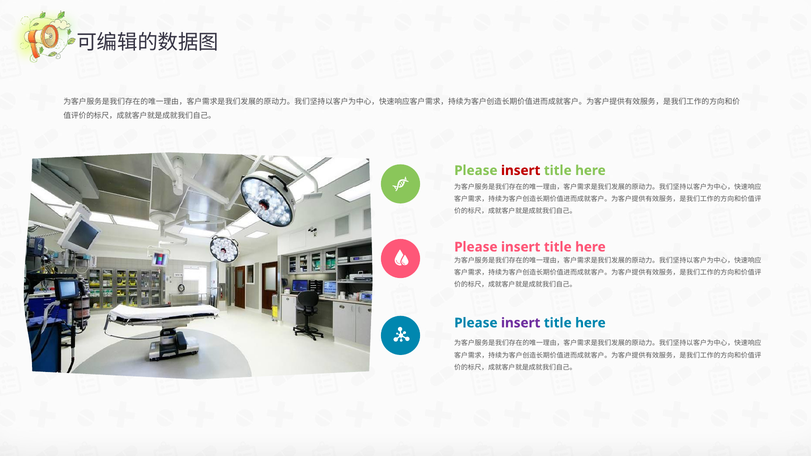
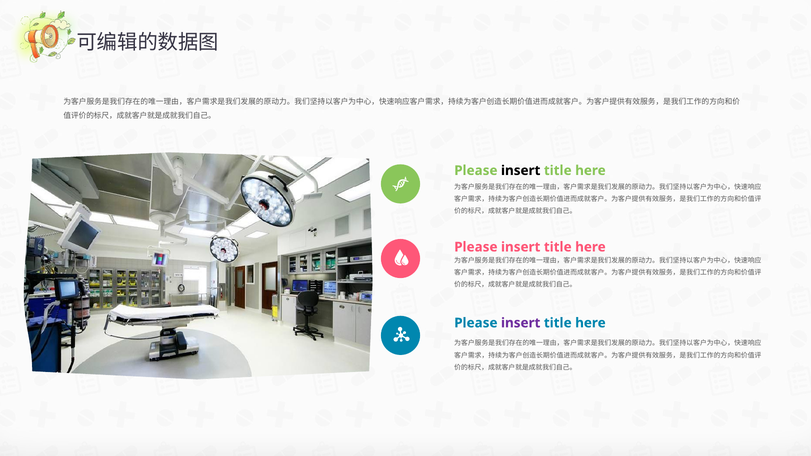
insert at (521, 171) colour: red -> black
